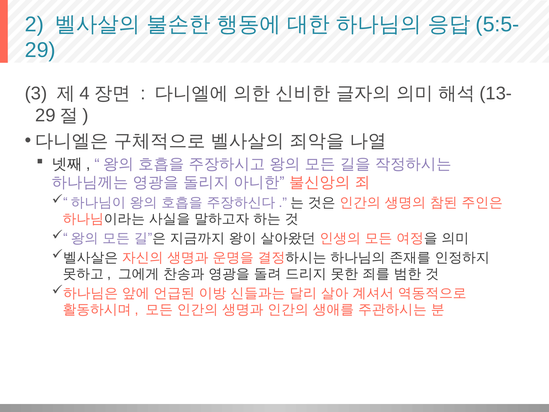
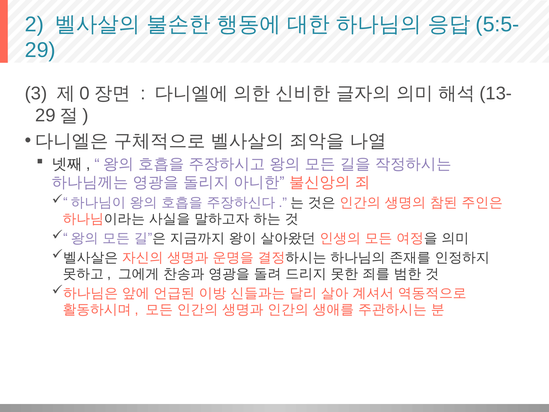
4: 4 -> 0
